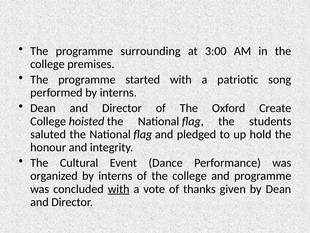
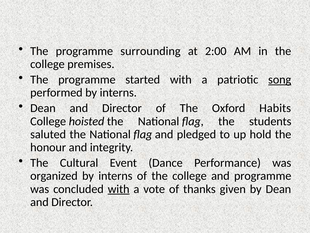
3:00: 3:00 -> 2:00
song underline: none -> present
Create: Create -> Habits
